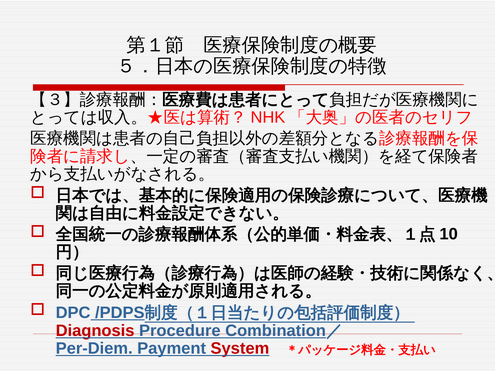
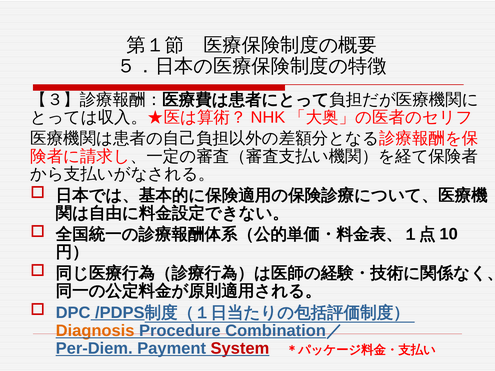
Diagnosis colour: red -> orange
